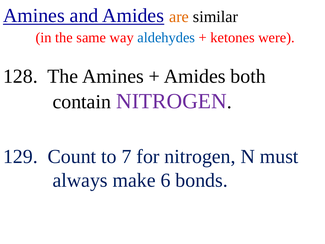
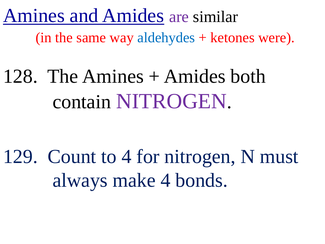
are colour: orange -> purple
to 7: 7 -> 4
make 6: 6 -> 4
